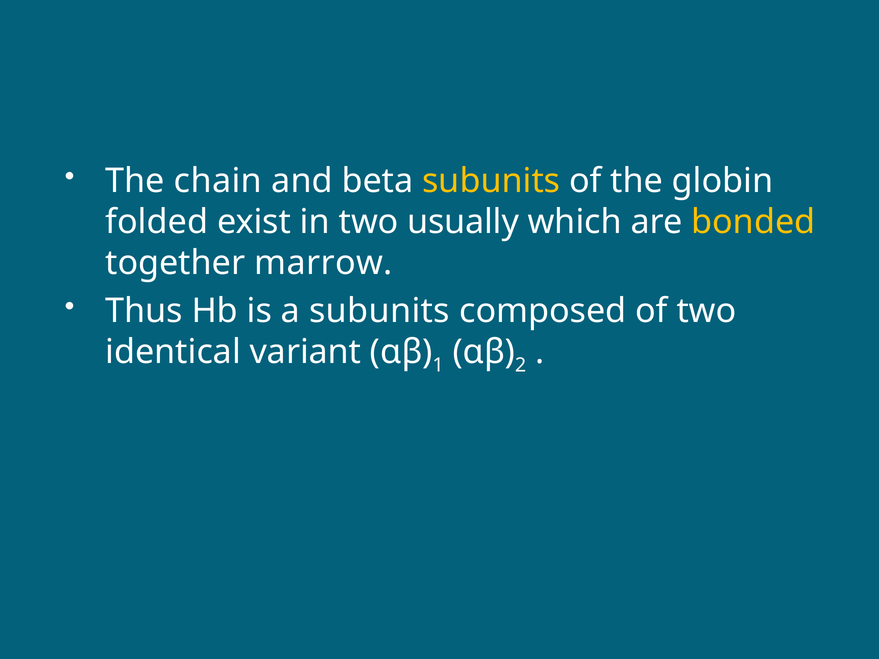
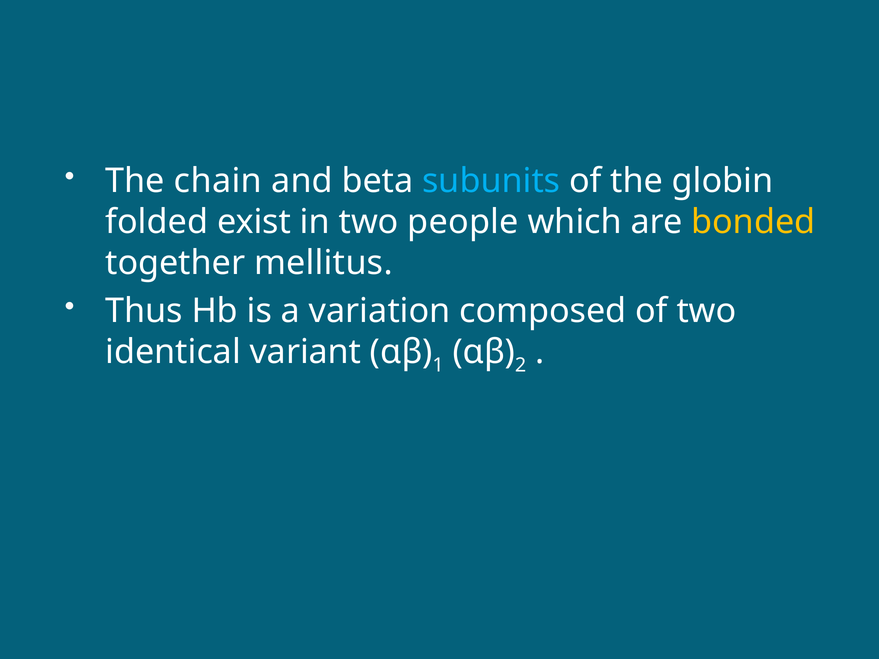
subunits at (491, 181) colour: yellow -> light blue
usually: usually -> people
marrow: marrow -> mellitus
a subunits: subunits -> variation
